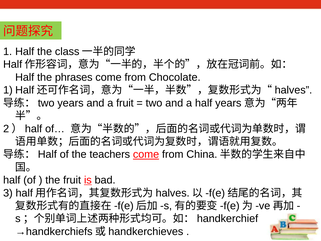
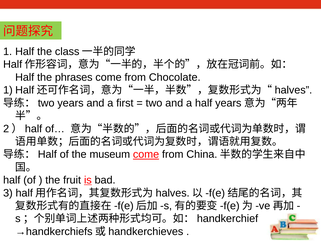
a fruit: fruit -> first
teachers: teachers -> museum
